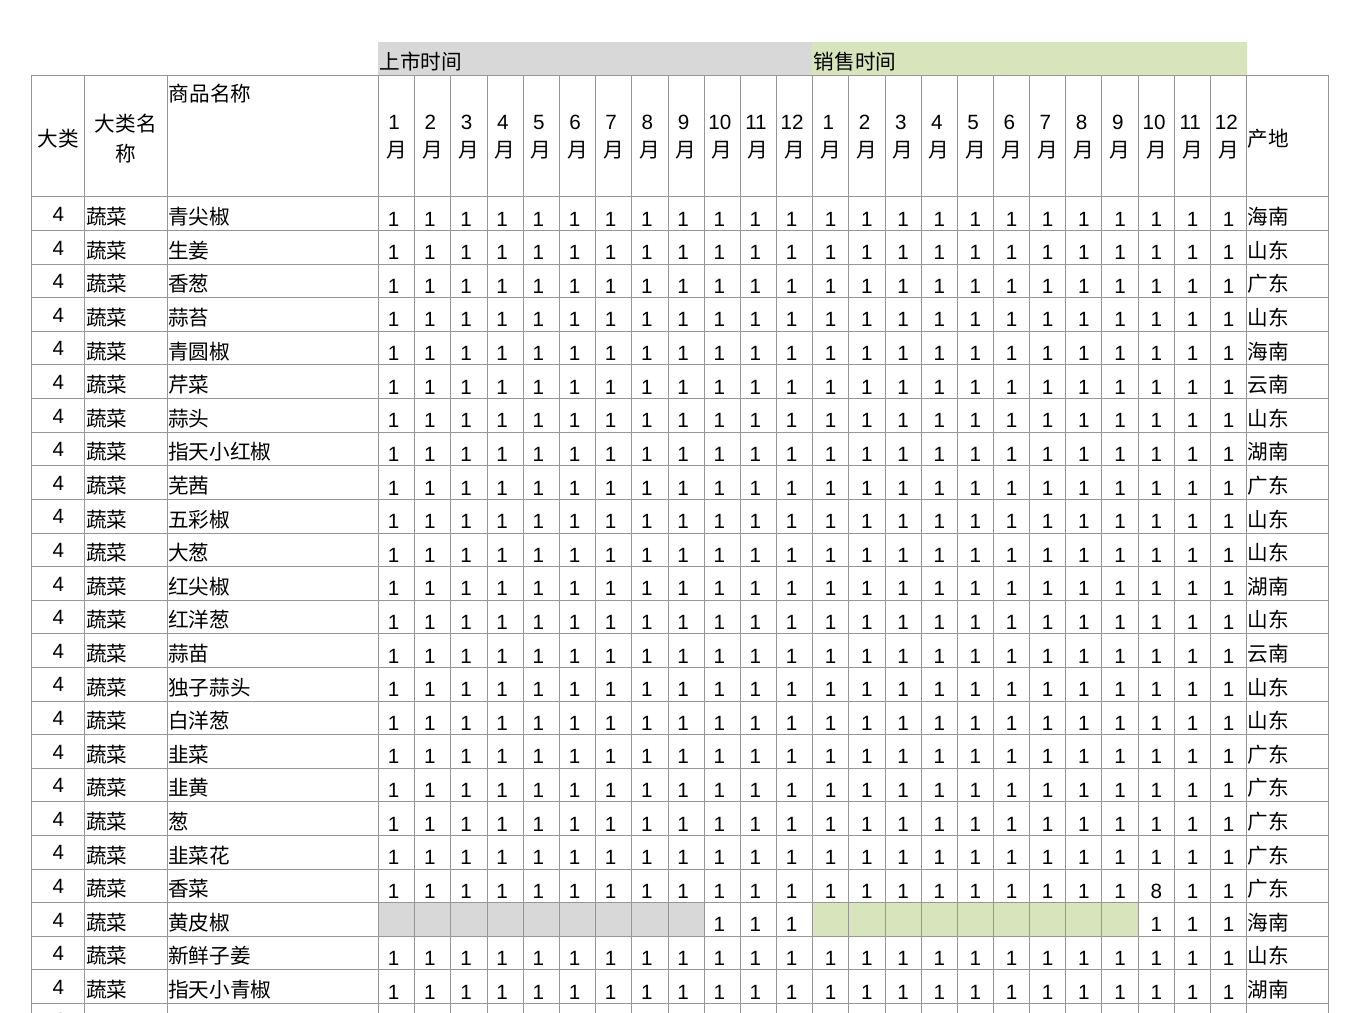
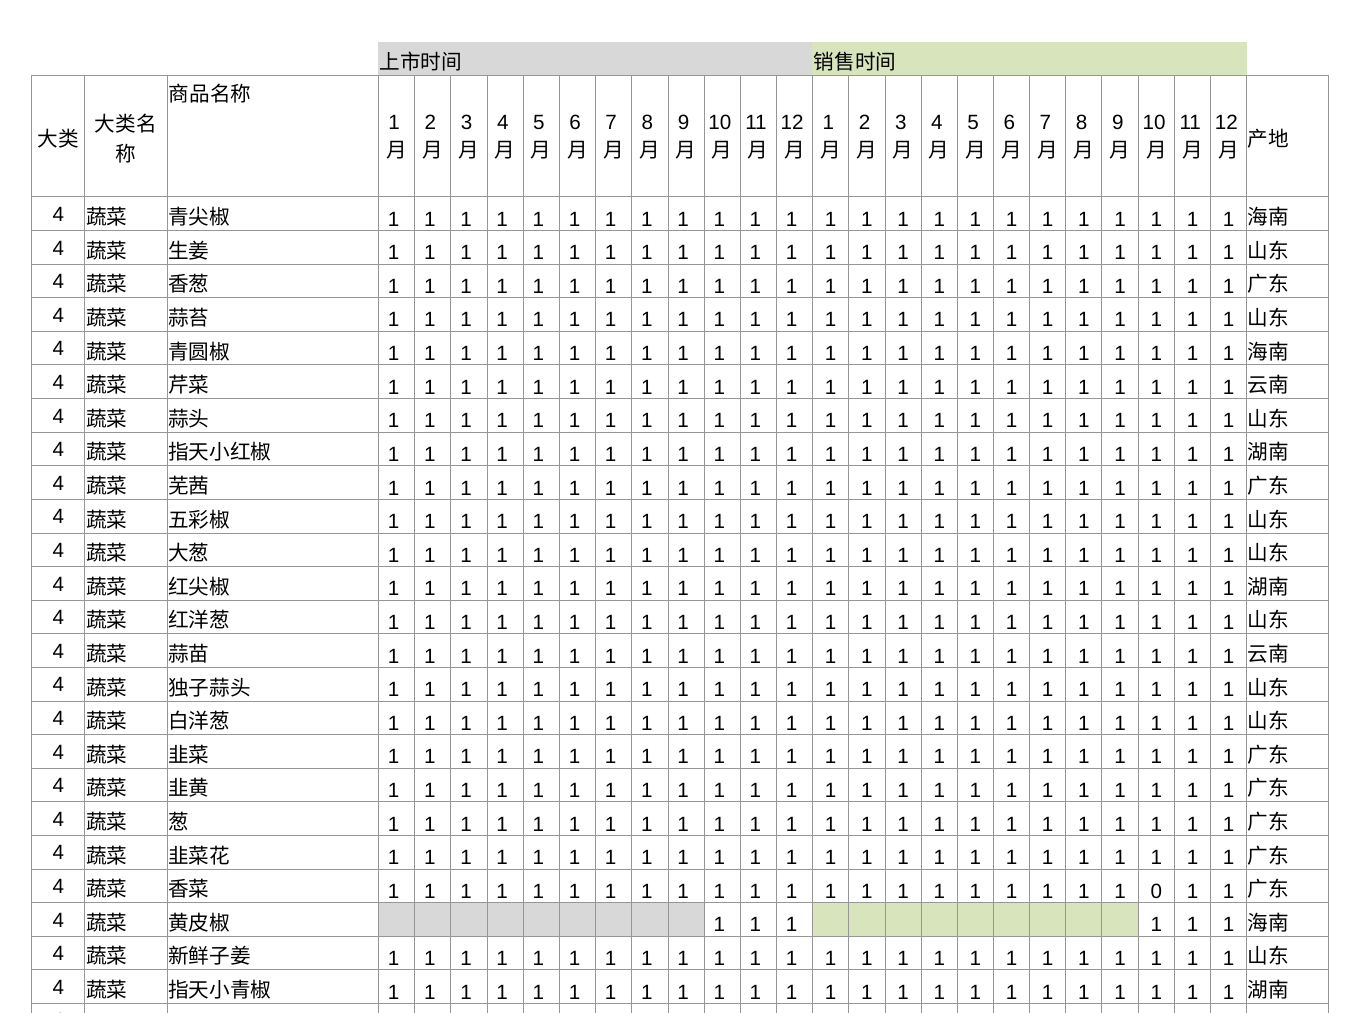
1 8: 8 -> 0
